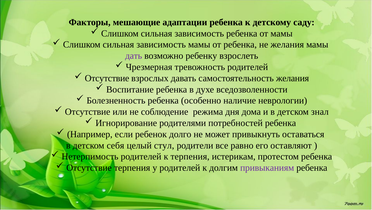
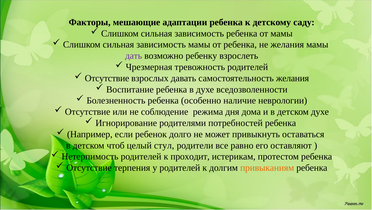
детском знал: знал -> духе
себя: себя -> чтоб
к терпения: терпения -> проходит
привыканиям colour: purple -> orange
